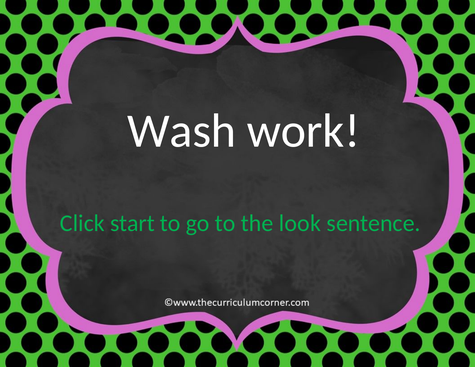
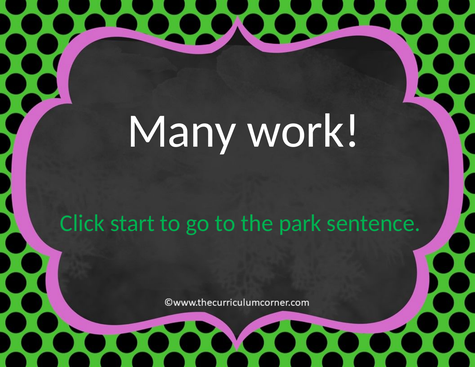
Wash: Wash -> Many
look: look -> park
